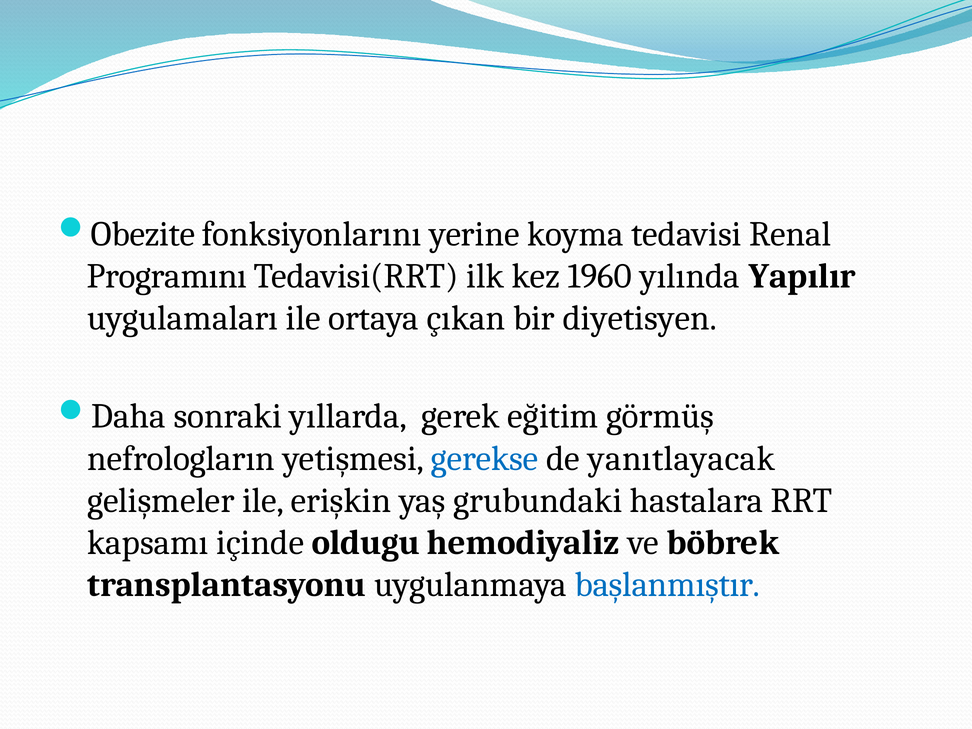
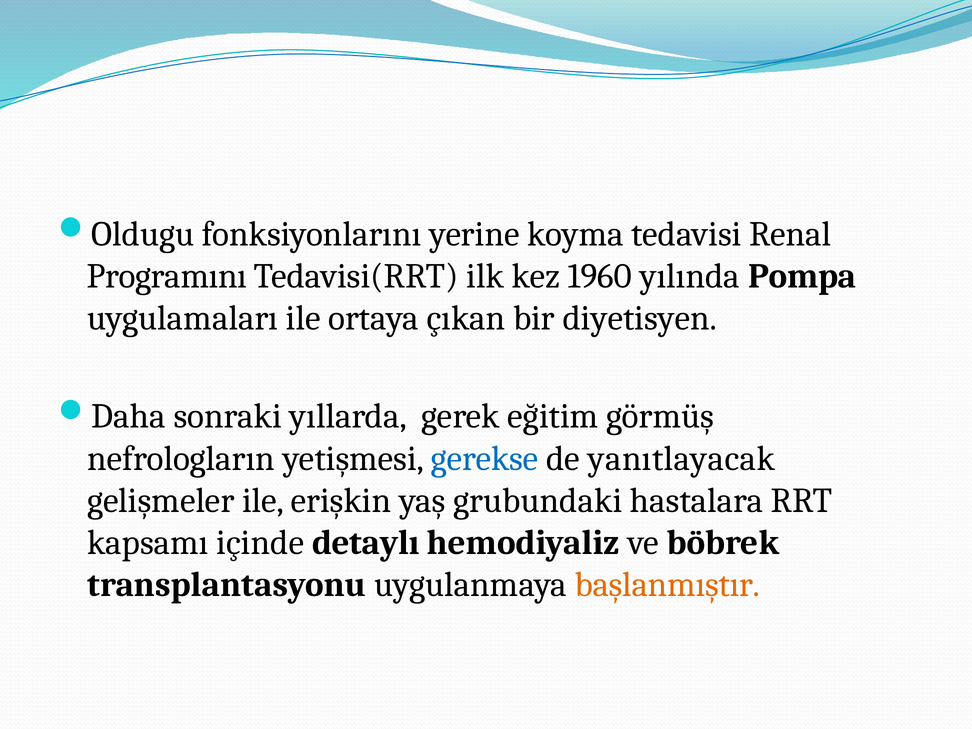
Obezite: Obezite -> Oldugu
Yapılır: Yapılır -> Pompa
oldugu: oldugu -> detaylı
başlanmıştır colour: blue -> orange
